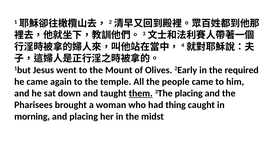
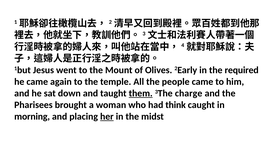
3The placing: placing -> charge
thing: thing -> think
her underline: none -> present
